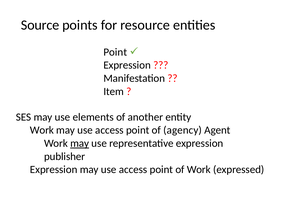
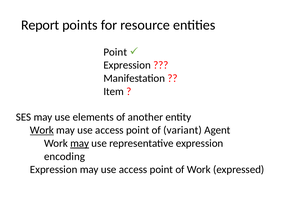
Source: Source -> Report
Work at (42, 130) underline: none -> present
agency: agency -> variant
publisher: publisher -> encoding
